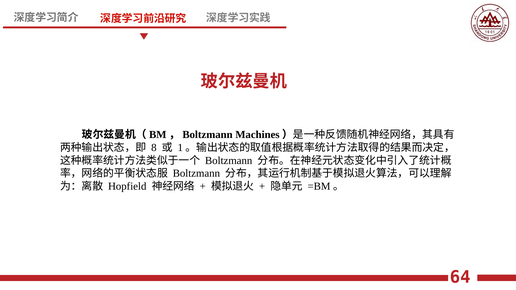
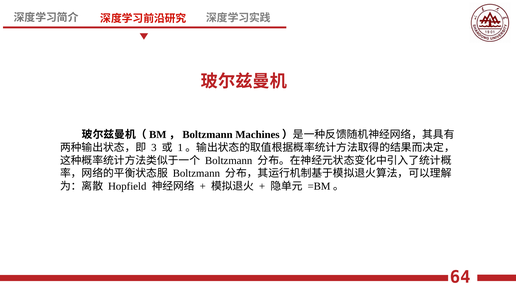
8: 8 -> 3
